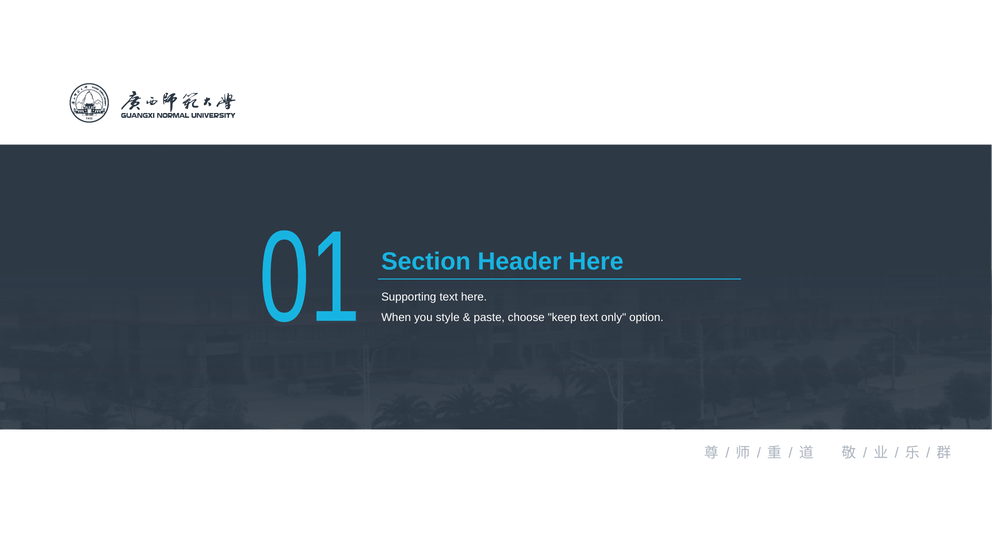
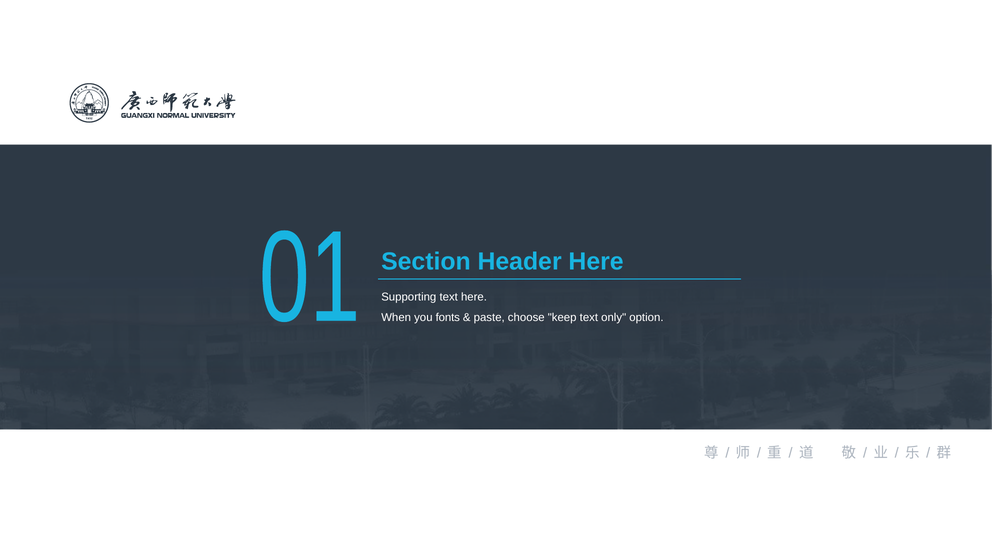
style: style -> fonts
